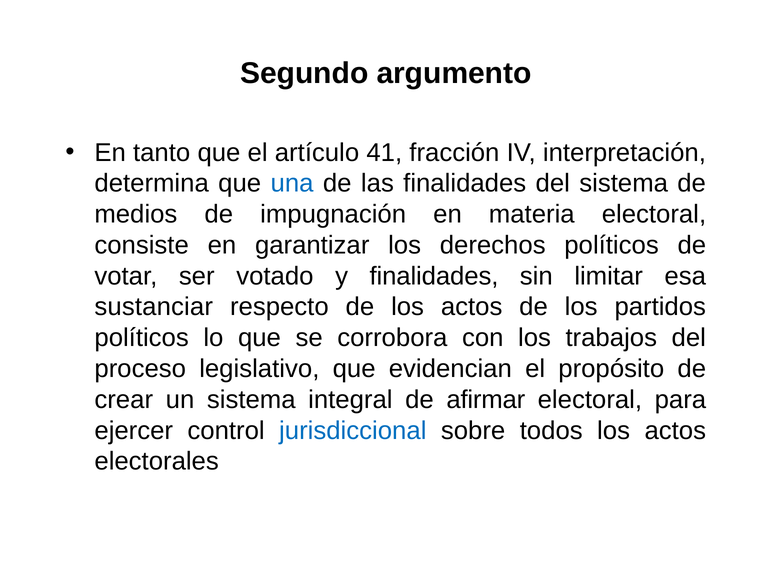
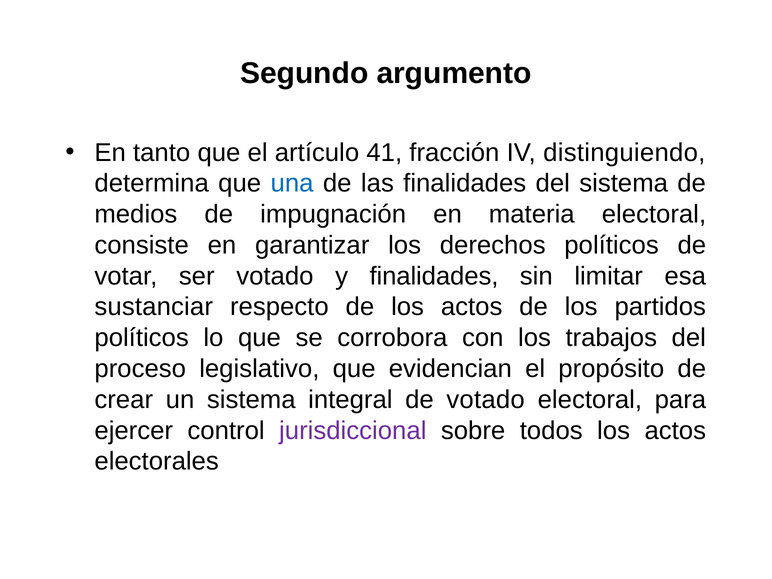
interpretación: interpretación -> distinguiendo
de afirmar: afirmar -> votado
jurisdiccional colour: blue -> purple
